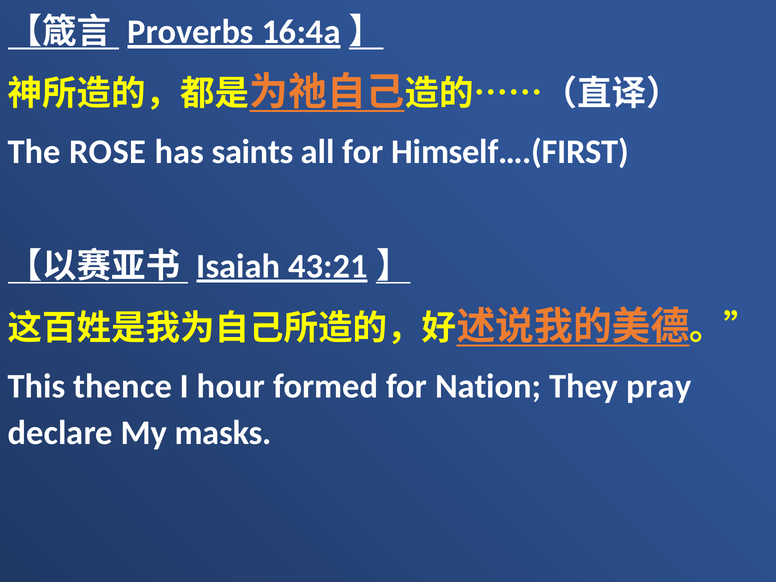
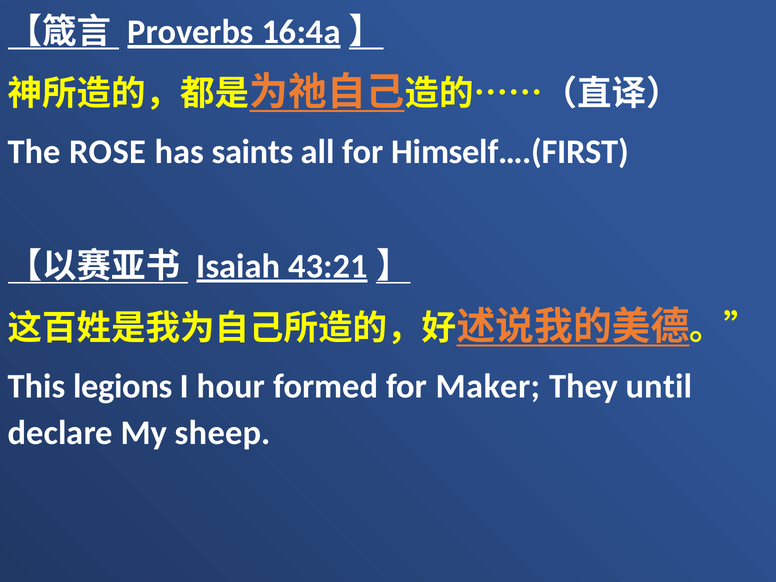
thence: thence -> legions
Nation: Nation -> Maker
pray: pray -> until
masks: masks -> sheep
